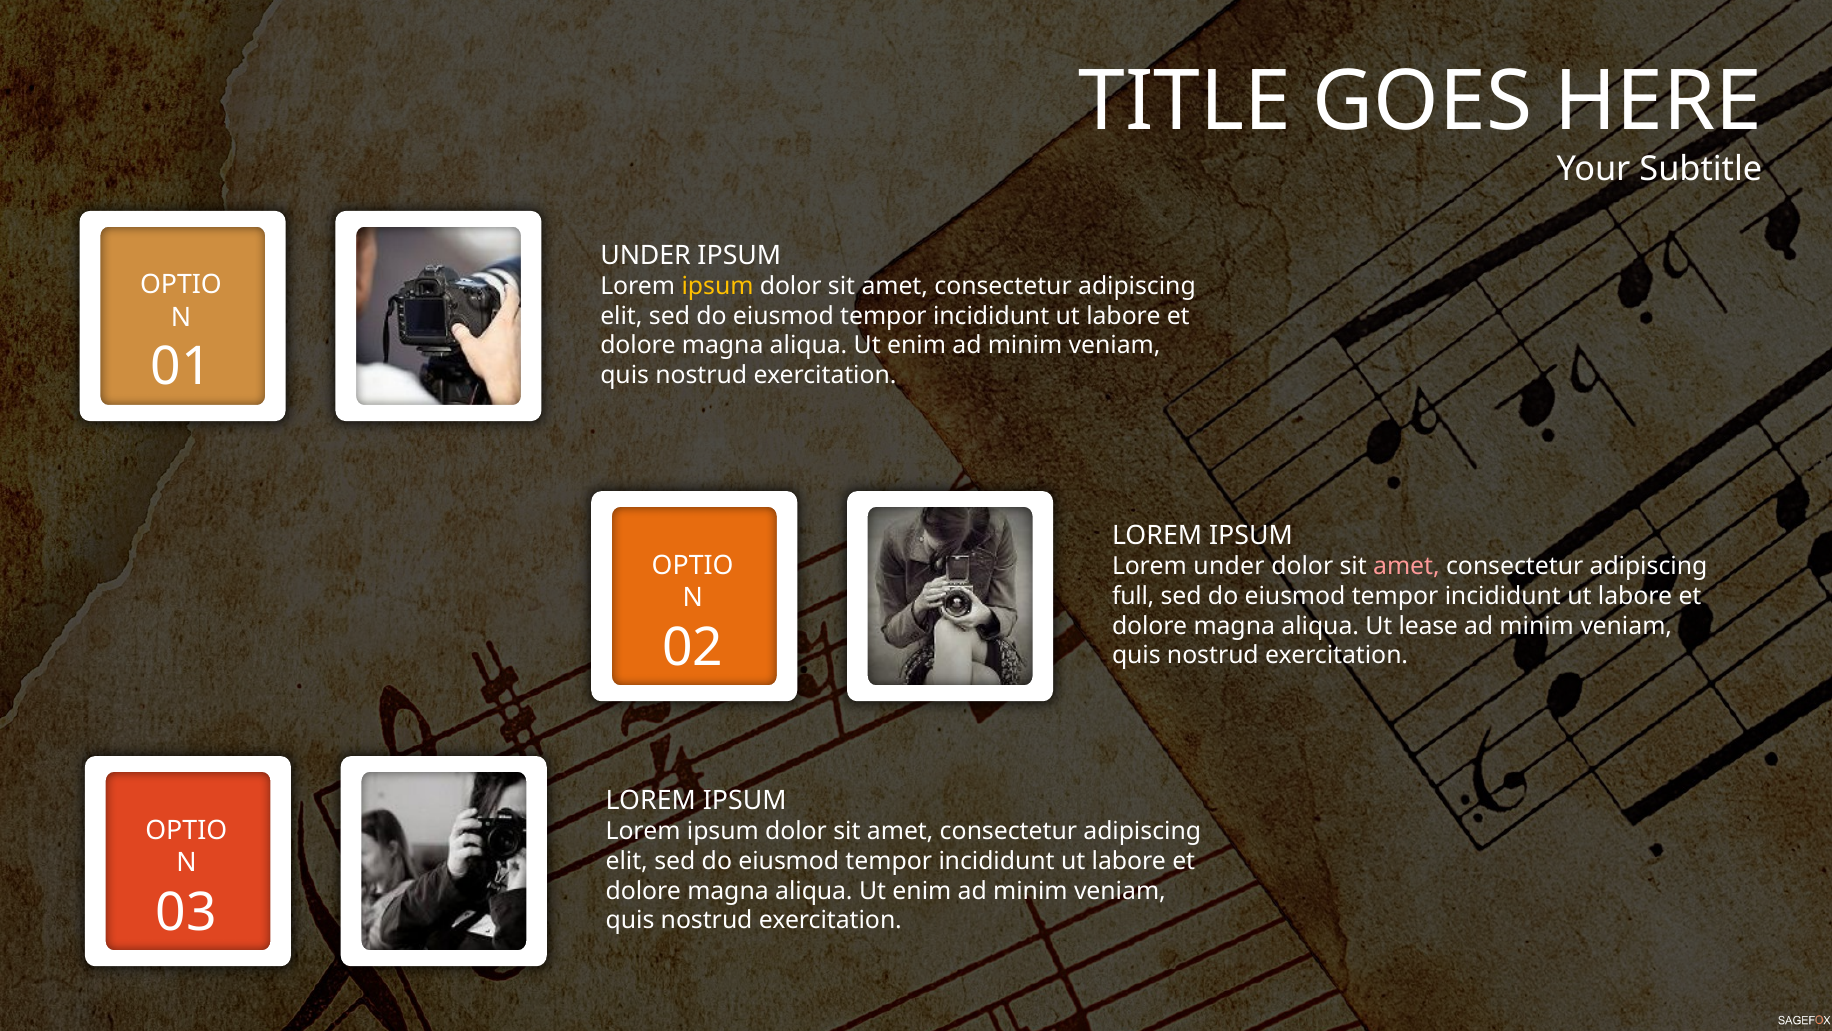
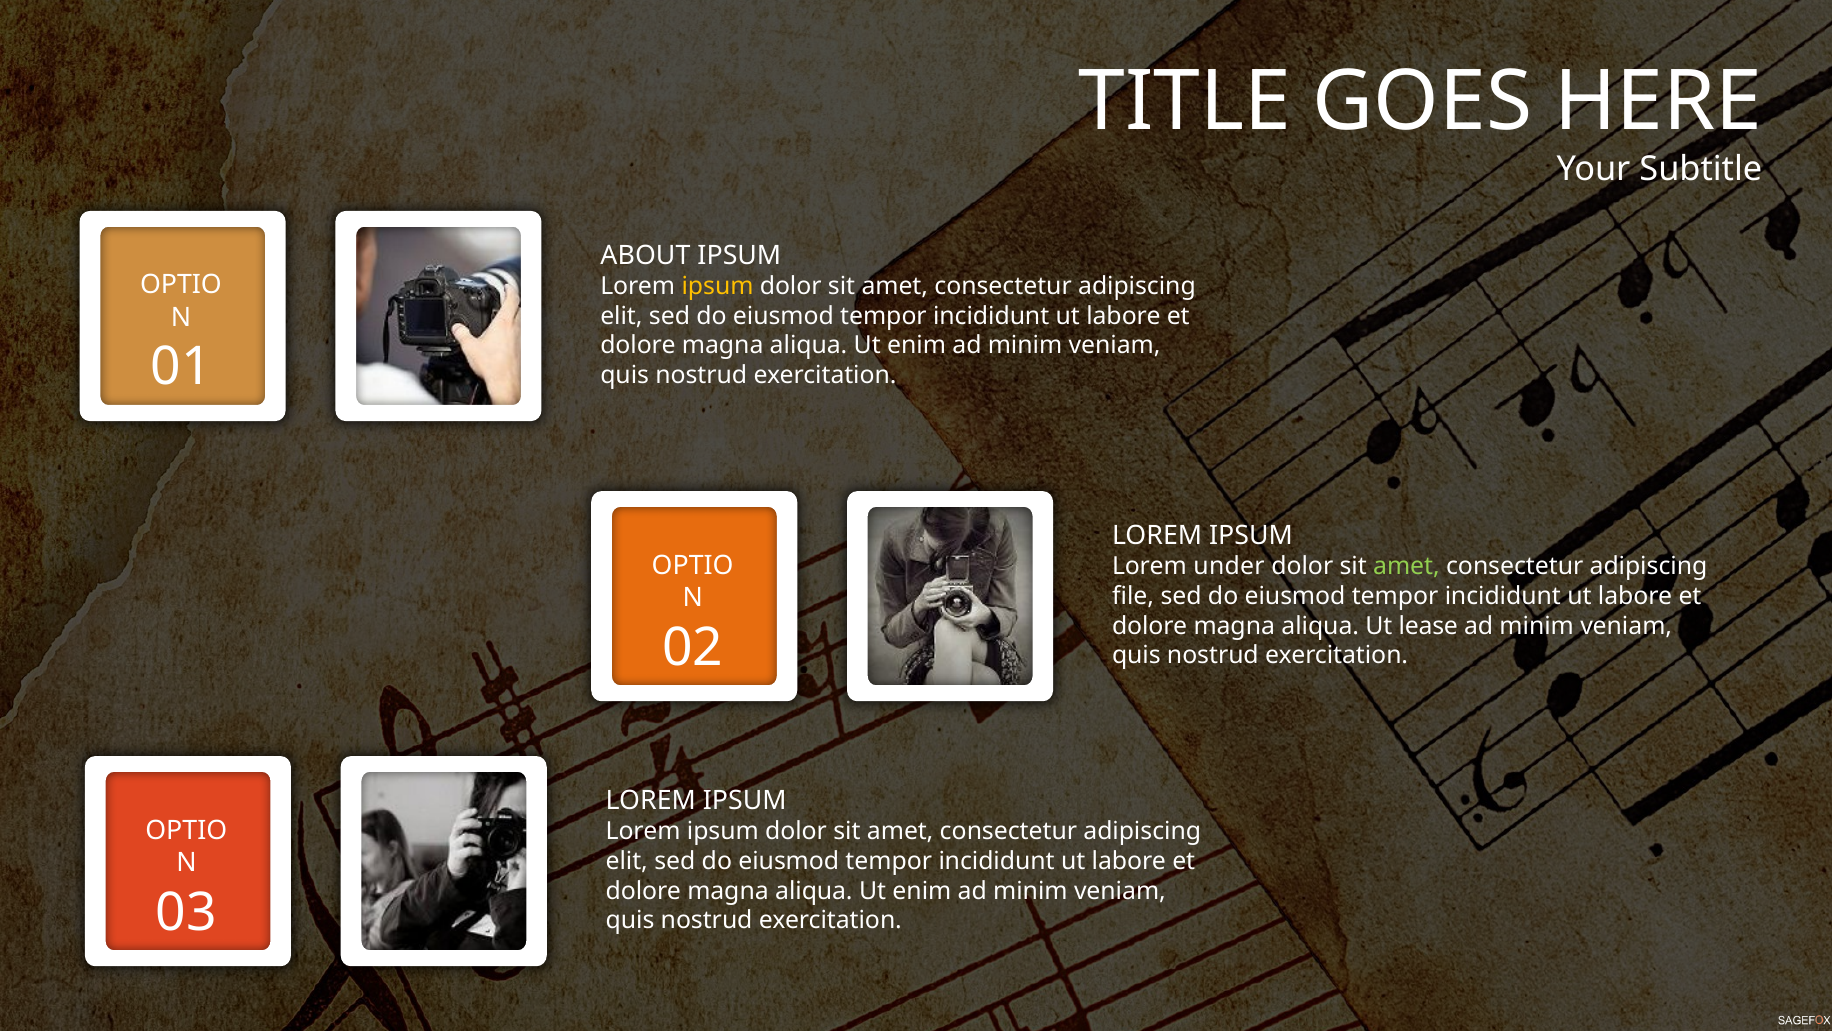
UNDER at (646, 255): UNDER -> ABOUT
amet at (1406, 566) colour: pink -> light green
full: full -> file
